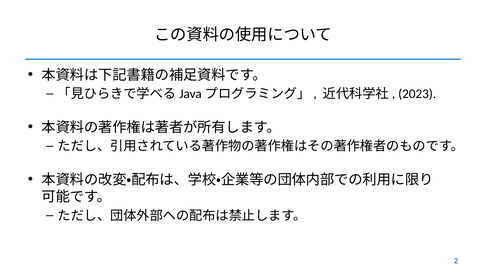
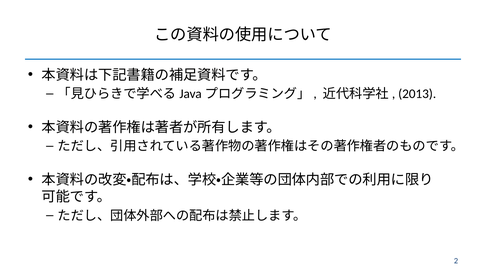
2023: 2023 -> 2013
